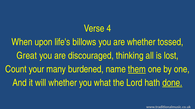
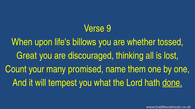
4: 4 -> 9
burdened: burdened -> promised
them underline: present -> none
will whether: whether -> tempest
